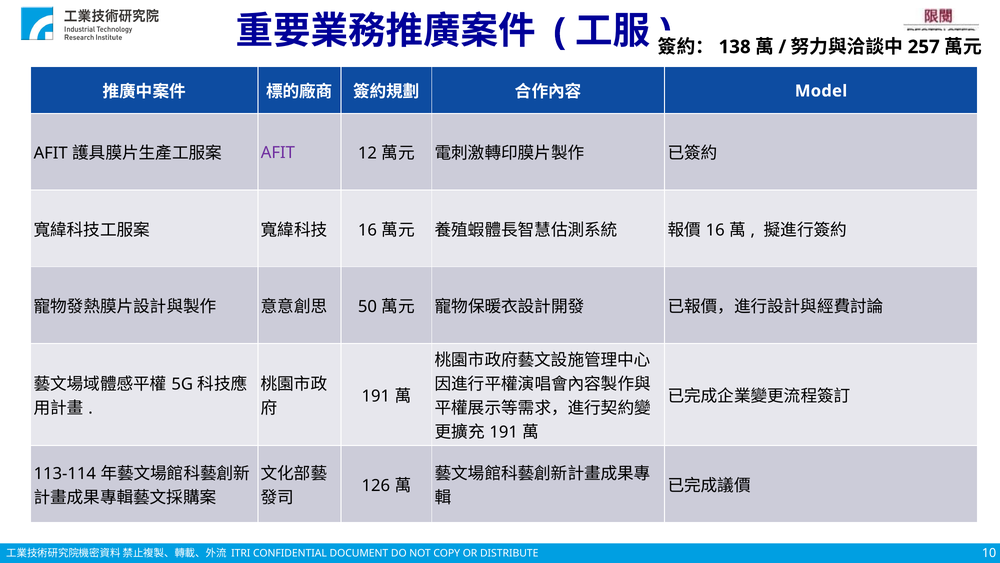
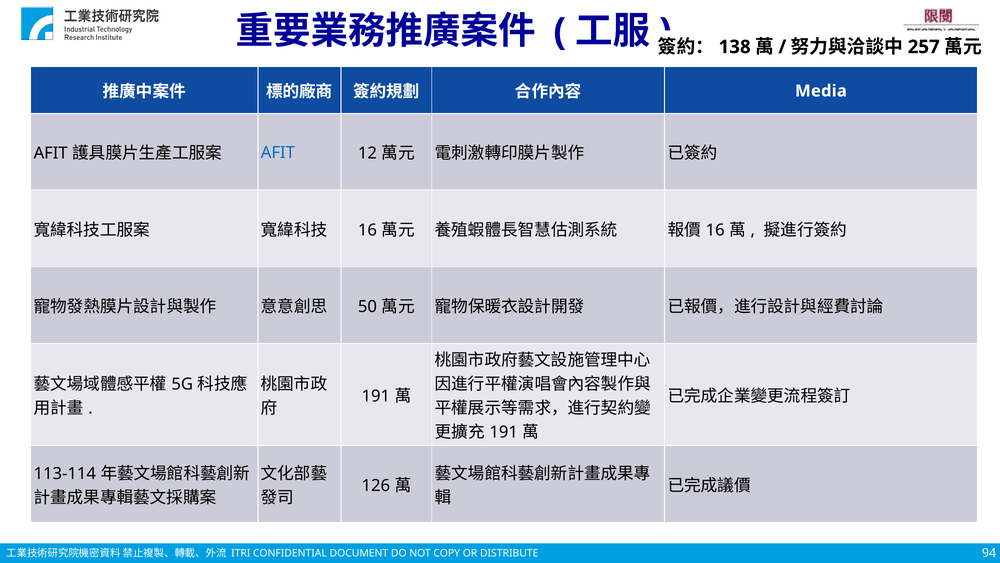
Model: Model -> Media
AFIT at (278, 153) colour: purple -> blue
10: 10 -> 94
